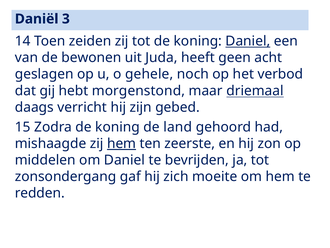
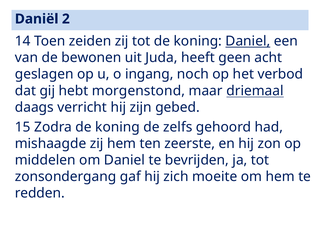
3: 3 -> 2
gehele: gehele -> ingang
land: land -> zelfs
hem at (122, 143) underline: present -> none
